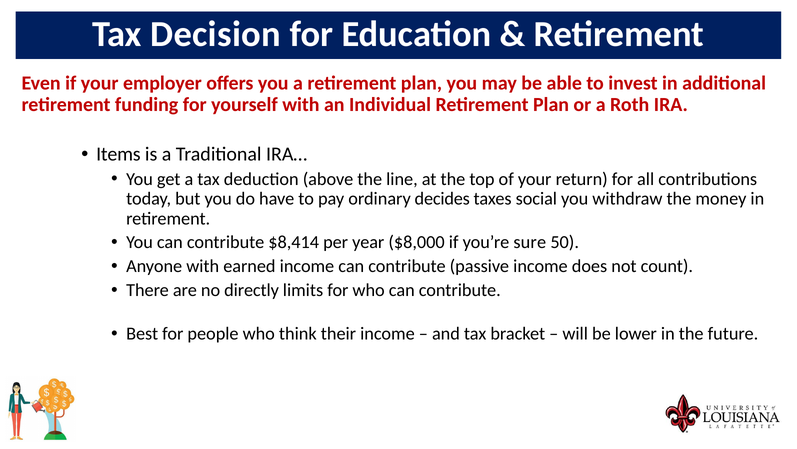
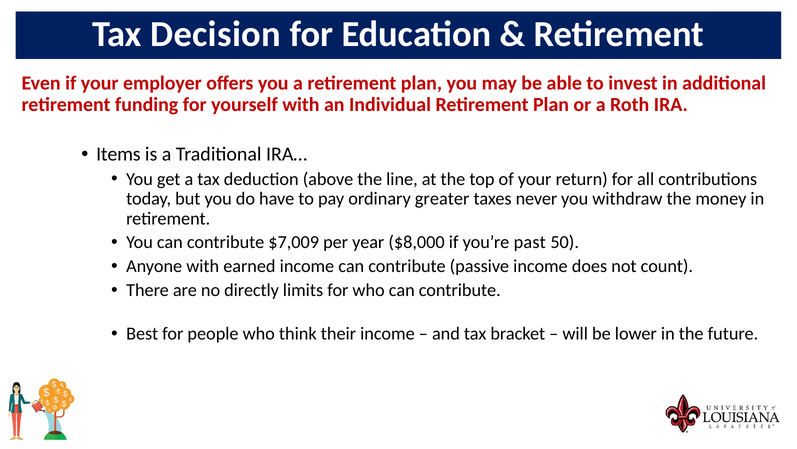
decides: decides -> greater
social: social -> never
$8,414: $8,414 -> $7,009
sure: sure -> past
